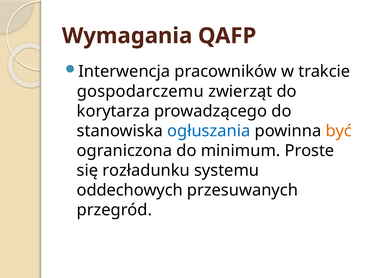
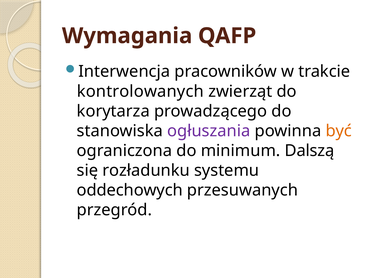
gospodarczemu: gospodarczemu -> kontrolowanych
ogłuszania colour: blue -> purple
Proste: Proste -> Dalszą
